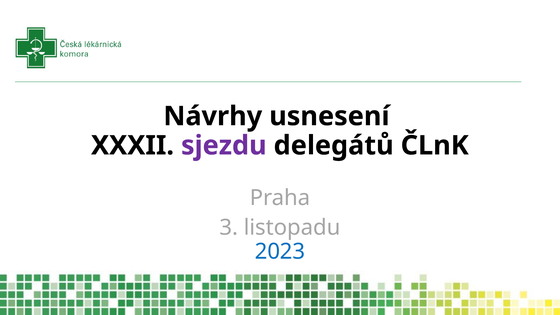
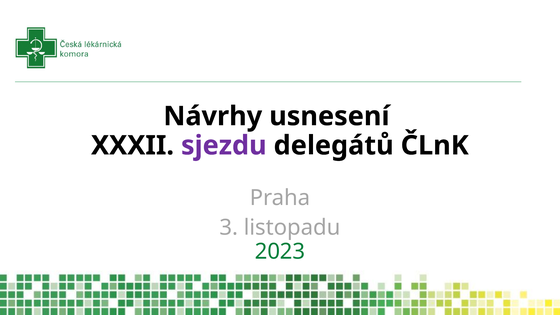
2023 colour: blue -> green
